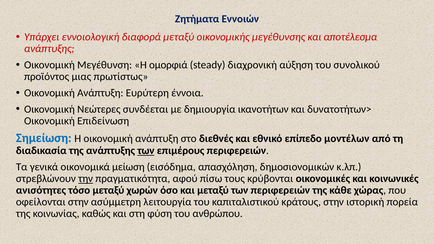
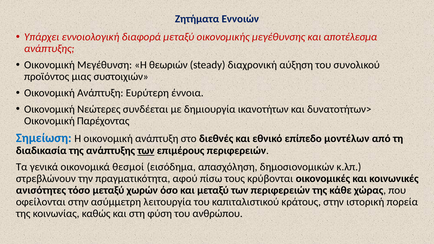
ομορφιά: ομορφιά -> θεωριών
πρωτίστως: πρωτίστως -> συστοιχιών
Επιδείνωση: Επιδείνωση -> Παρέχοντας
μείωση: μείωση -> θεσμοί
την underline: present -> none
